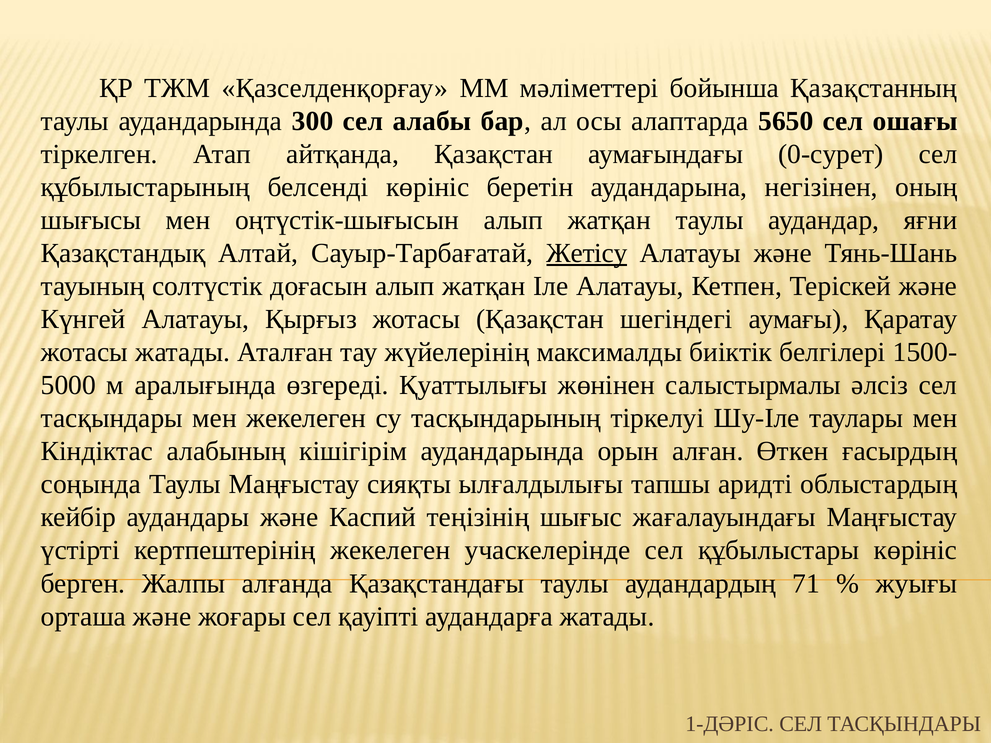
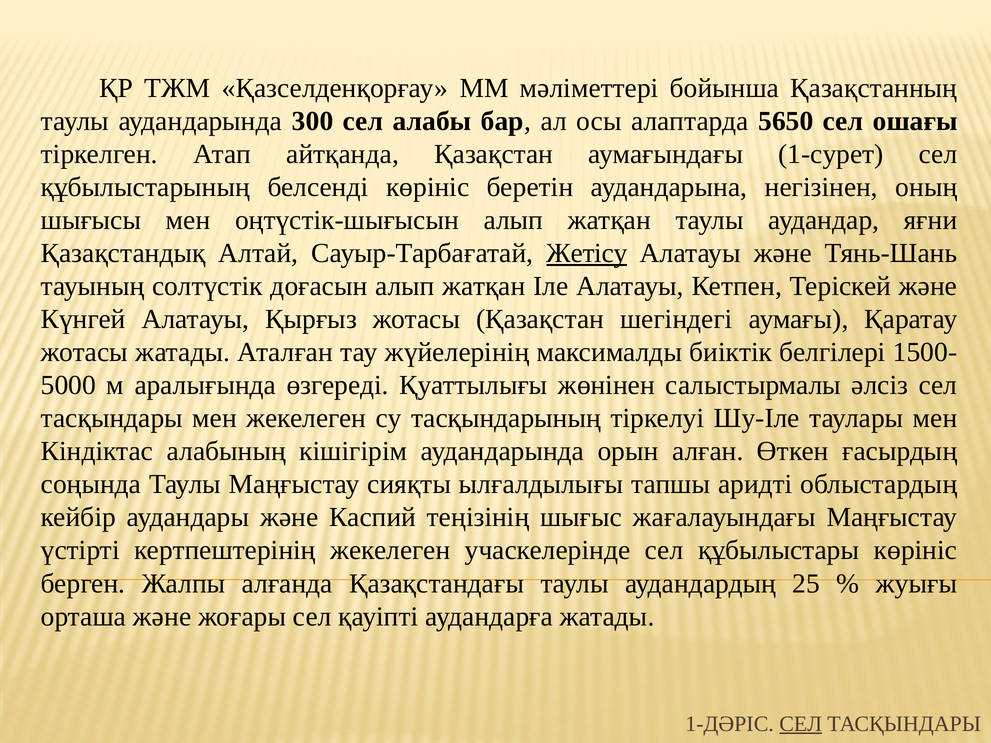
0-сурет: 0-сурет -> 1-сурет
71: 71 -> 25
СЕЛ at (801, 724) underline: none -> present
